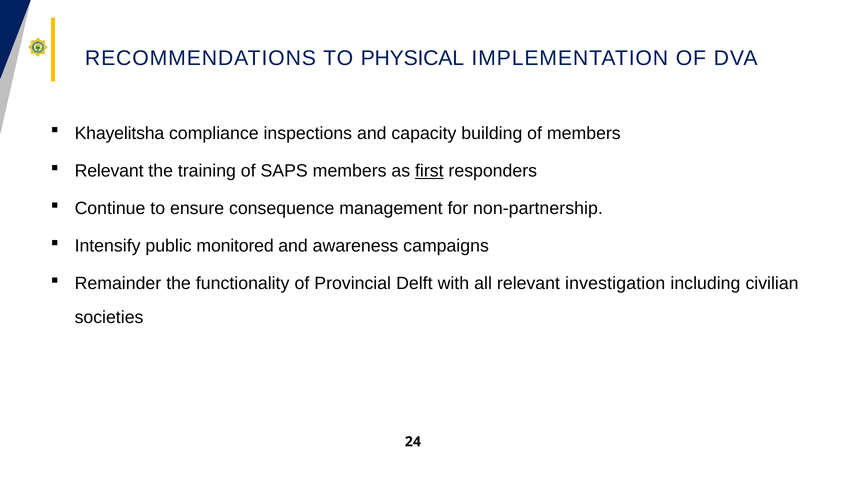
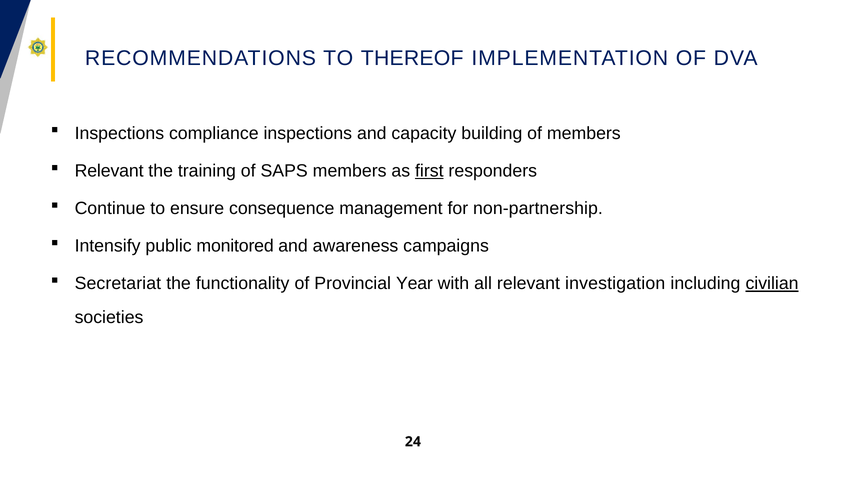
PHYSICAL: PHYSICAL -> THEREOF
Khayelitsha at (119, 133): Khayelitsha -> Inspections
Remainder: Remainder -> Secretariat
Delft: Delft -> Year
civilian underline: none -> present
